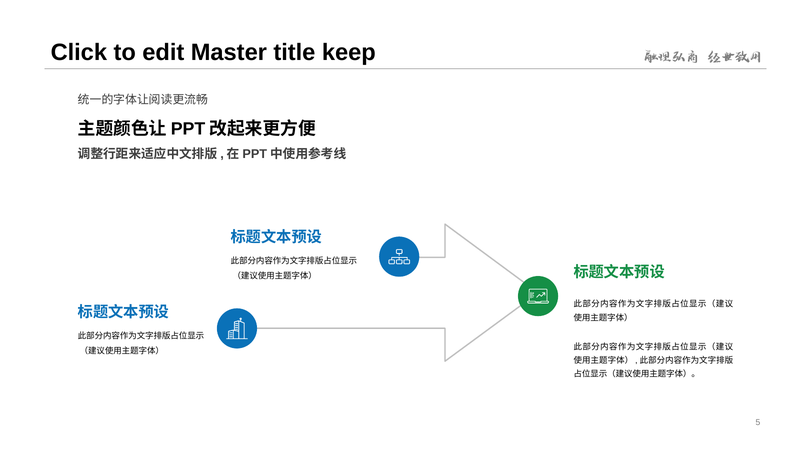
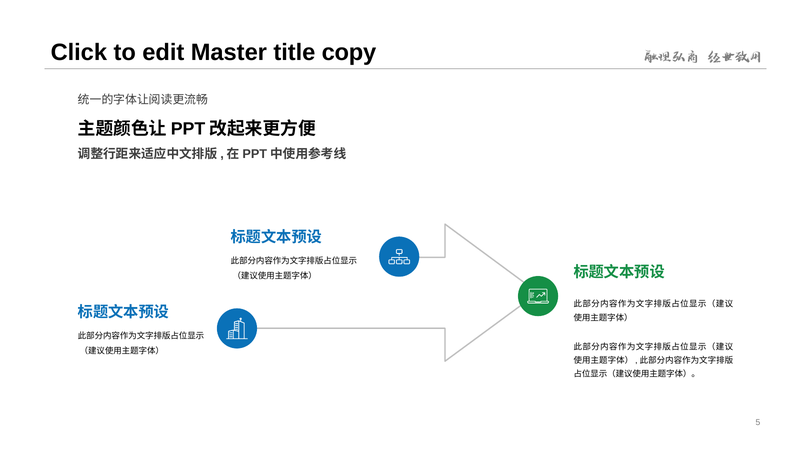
keep: keep -> copy
